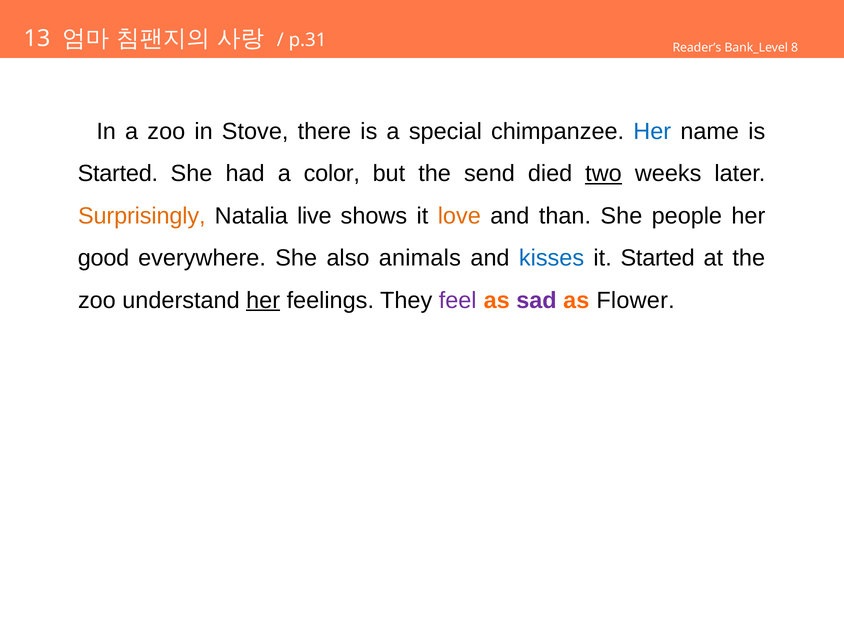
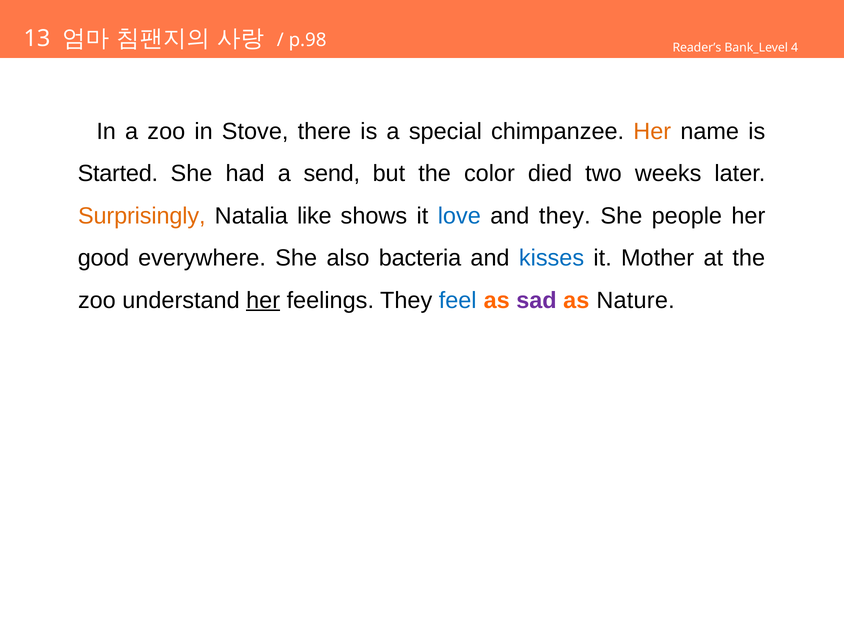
p.31: p.31 -> p.98
8: 8 -> 4
Her at (652, 132) colour: blue -> orange
color: color -> send
send: send -> color
two underline: present -> none
live: live -> like
love colour: orange -> blue
and than: than -> they
animals: animals -> bacteria
it Started: Started -> Mother
feel colour: purple -> blue
Flower: Flower -> Nature
